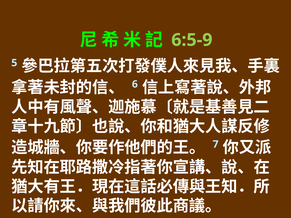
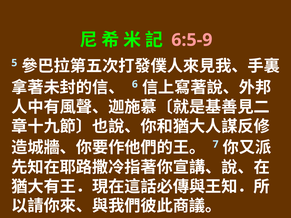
6:5-9 colour: light green -> pink
